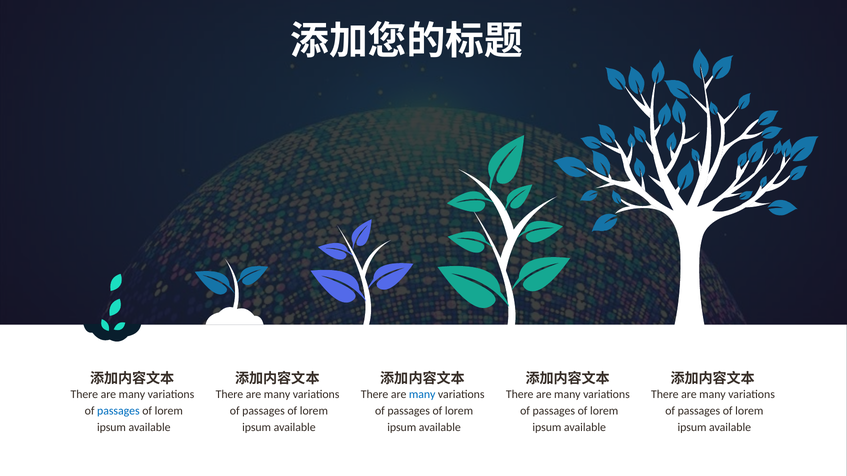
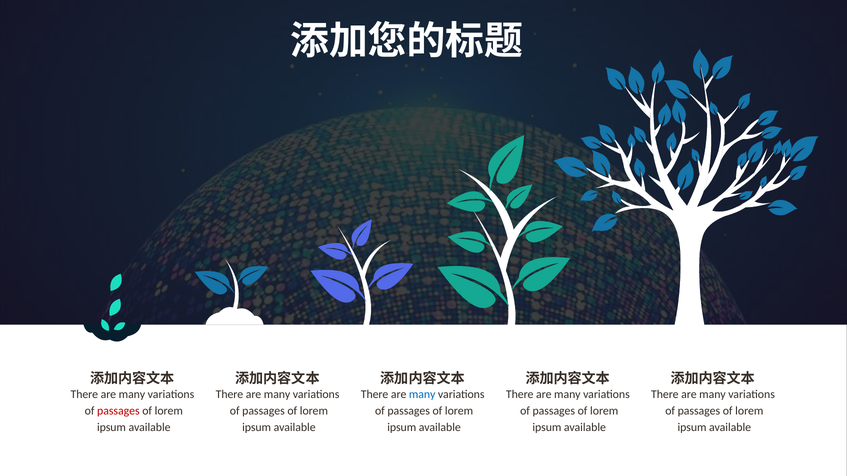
passages at (118, 411) colour: blue -> red
